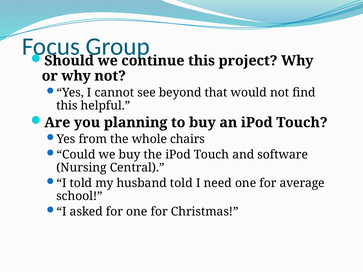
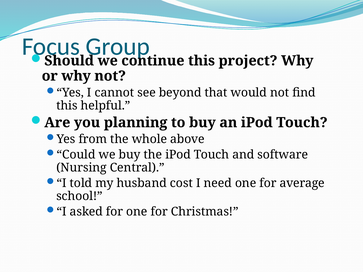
chairs: chairs -> above
husband told: told -> cost
